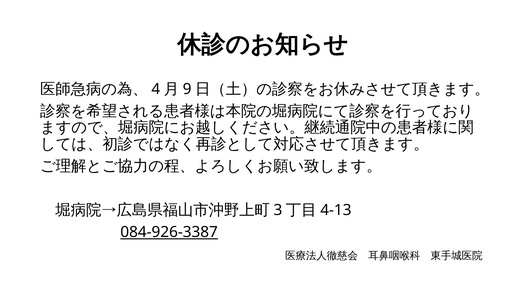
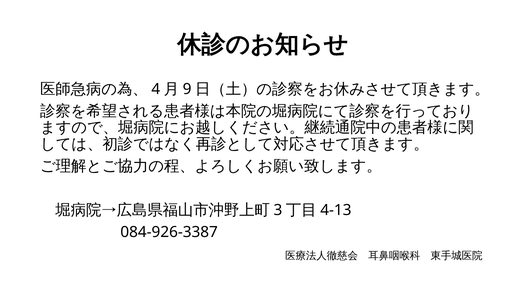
084-926-3387 underline: present -> none
